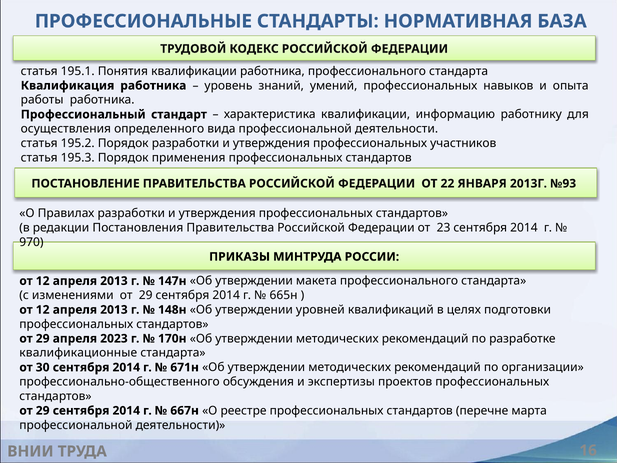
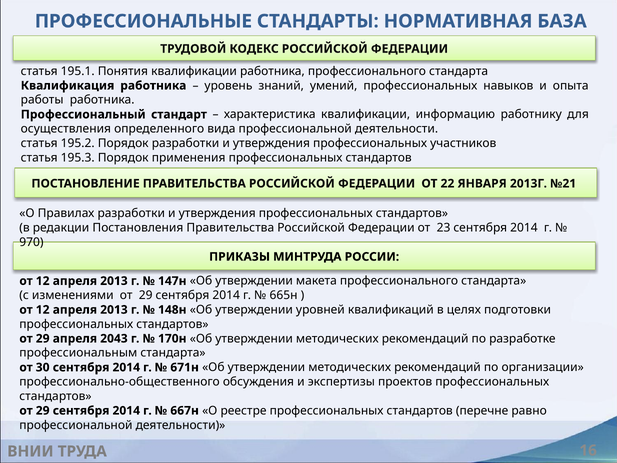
№93: №93 -> №21
2023: 2023 -> 2043
квалификационные: квалификационные -> профессиональным
марта: марта -> равно
